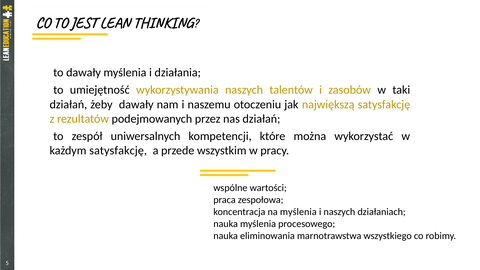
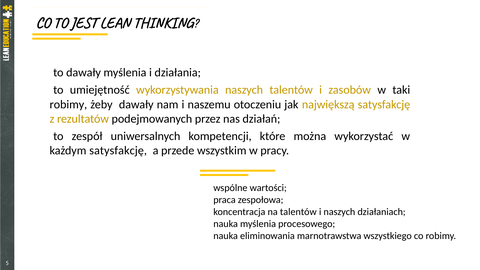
działań at (68, 104): działań -> robimy
na myślenia: myślenia -> talentów
